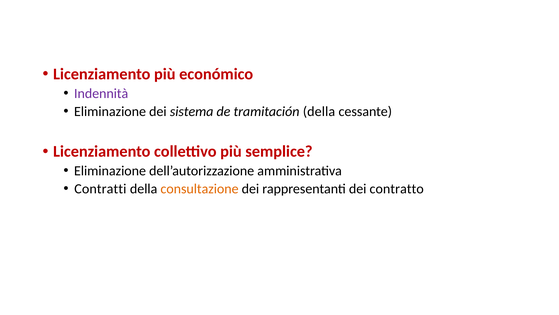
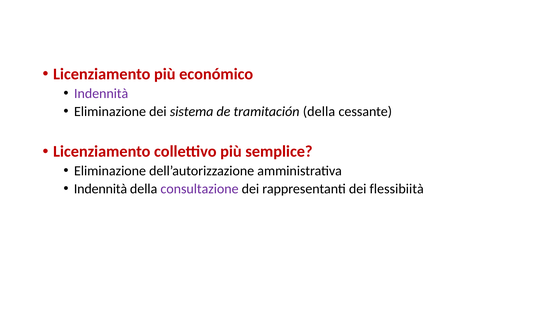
Contratti at (100, 189): Contratti -> Indennità
consultazione colour: orange -> purple
contratto: contratto -> flessibiità
